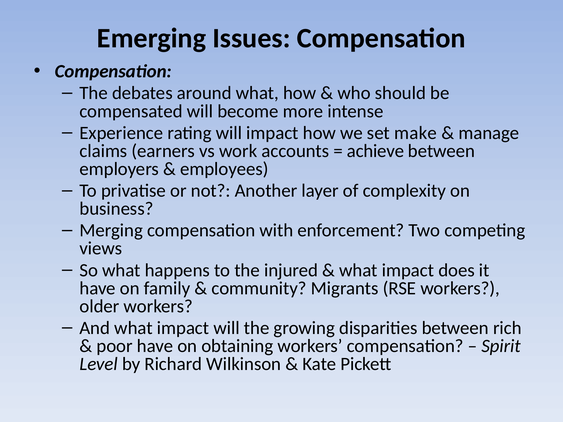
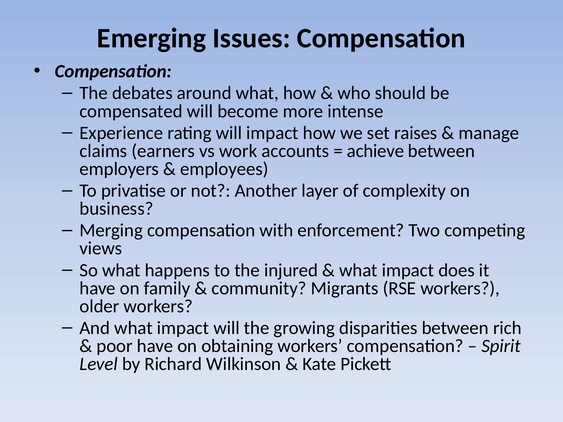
make: make -> raises
